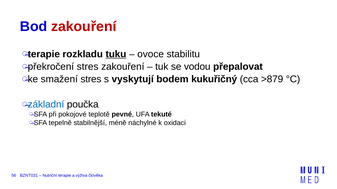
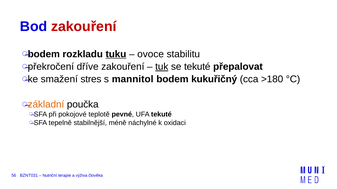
terapie at (44, 54): terapie -> bodem
překročení stres: stres -> dříve
tuk underline: none -> present
se vodou: vodou -> tekuté
vyskytují: vyskytují -> mannitol
>879: >879 -> >180
základní colour: blue -> orange
